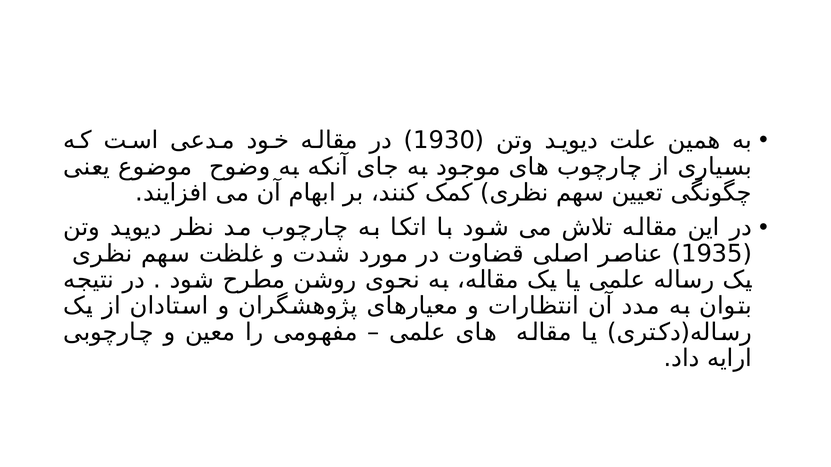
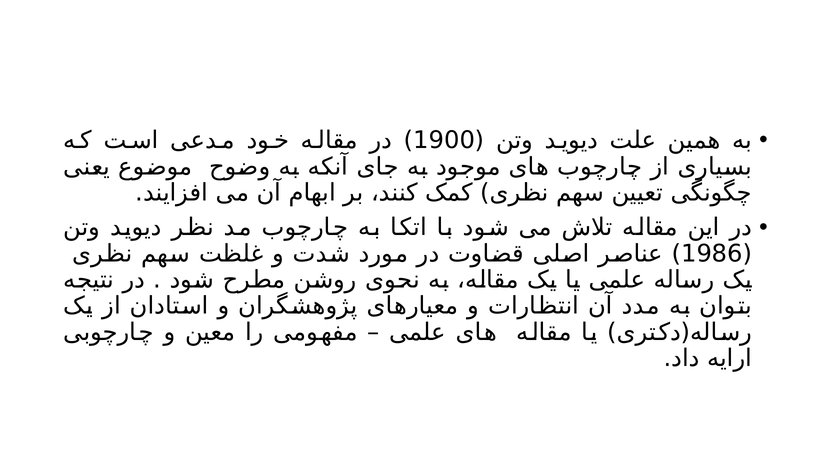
1930: 1930 -> 1900
1935: 1935 -> 1986
